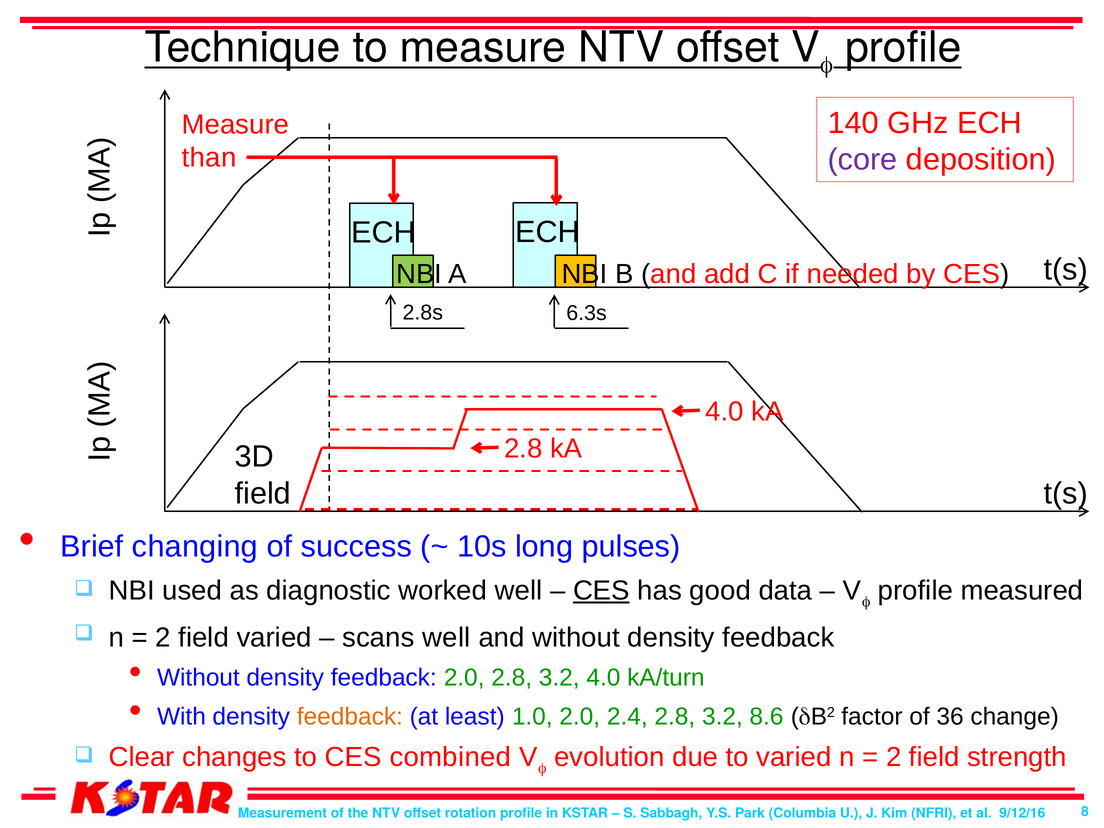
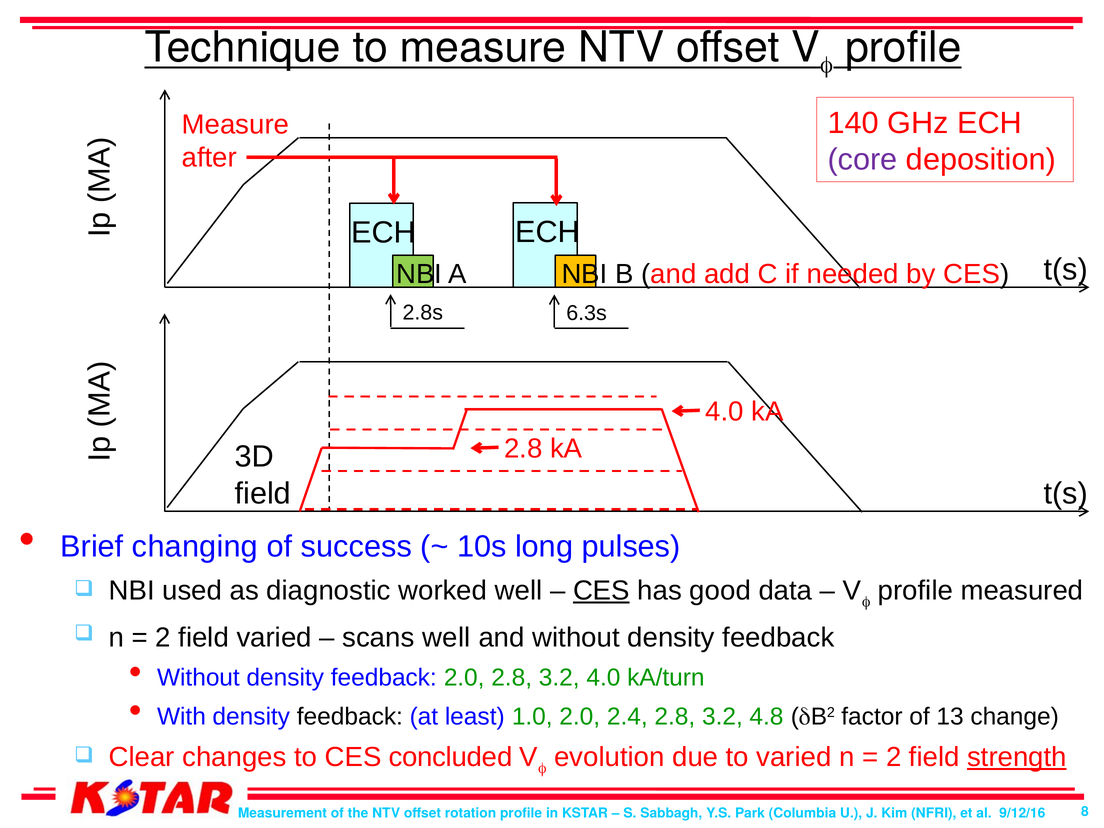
than: than -> after
feedback at (350, 716) colour: orange -> black
8.6: 8.6 -> 4.8
36: 36 -> 13
combined: combined -> concluded
strength underline: none -> present
